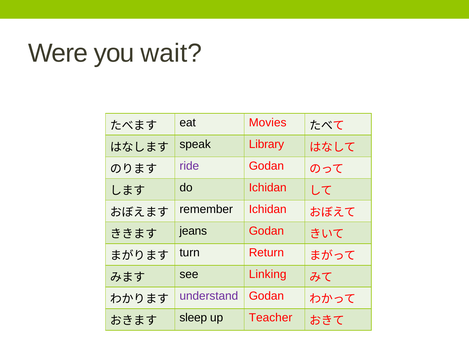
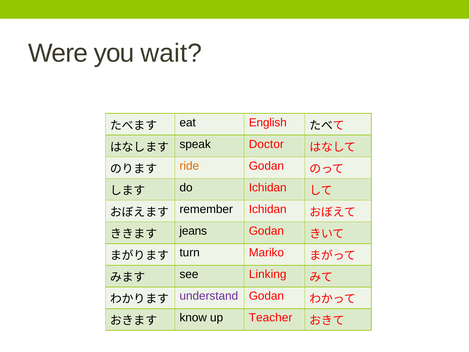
Movies: Movies -> English
Library: Library -> Doctor
ride colour: purple -> orange
Return: Return -> Mariko
sleep: sleep -> know
